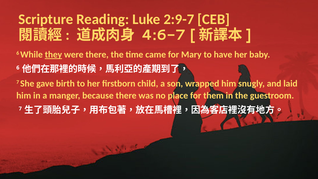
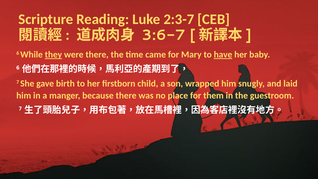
2:9-7: 2:9-7 -> 2:3-7
4:6-7: 4:6-7 -> 3:6-7
have underline: none -> present
